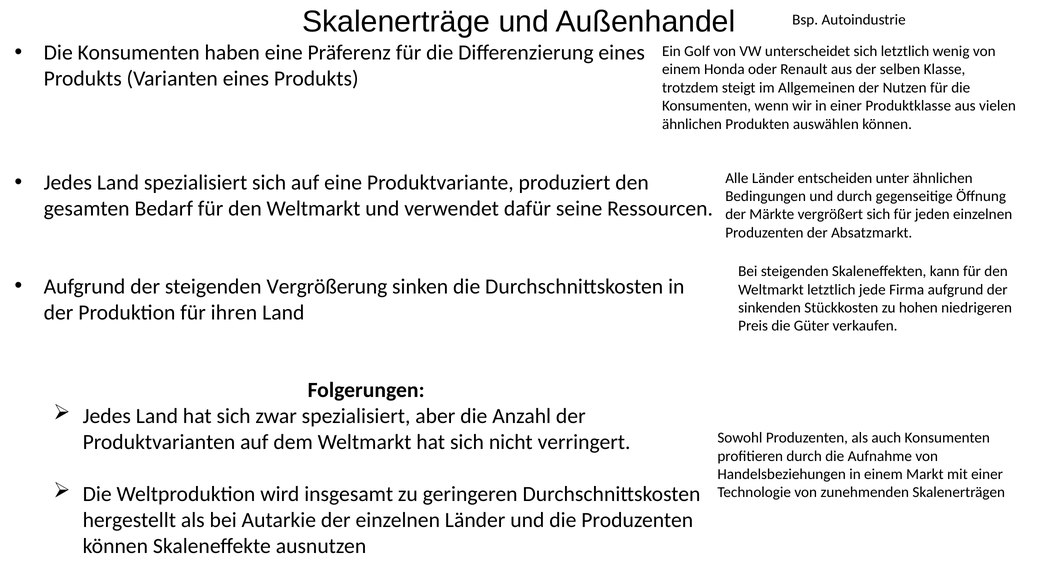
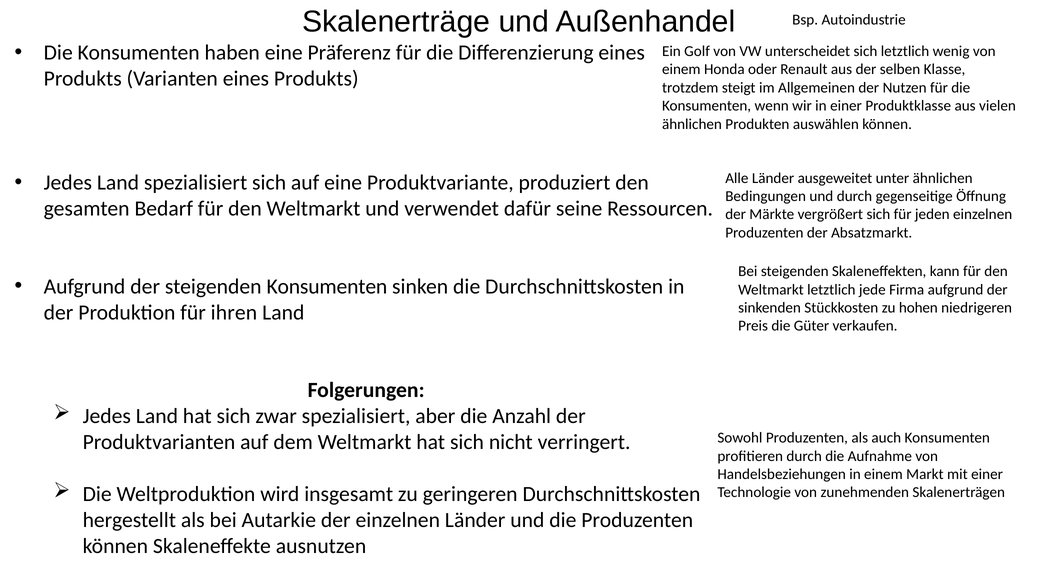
entscheiden: entscheiden -> ausgeweitet
steigenden Vergrößerung: Vergrößerung -> Konsumenten
